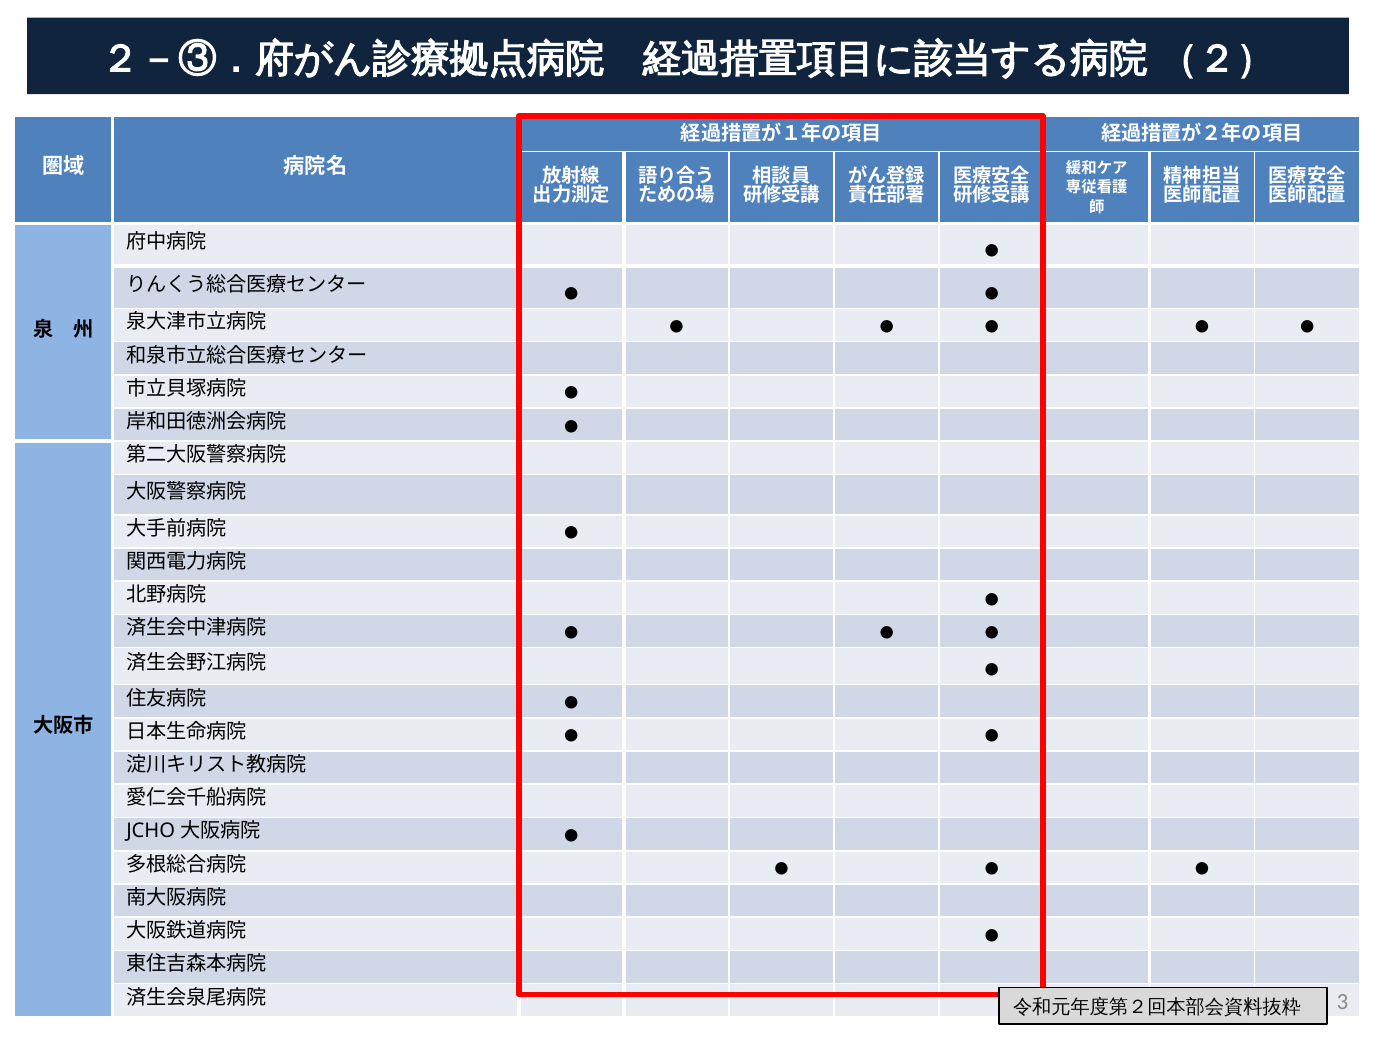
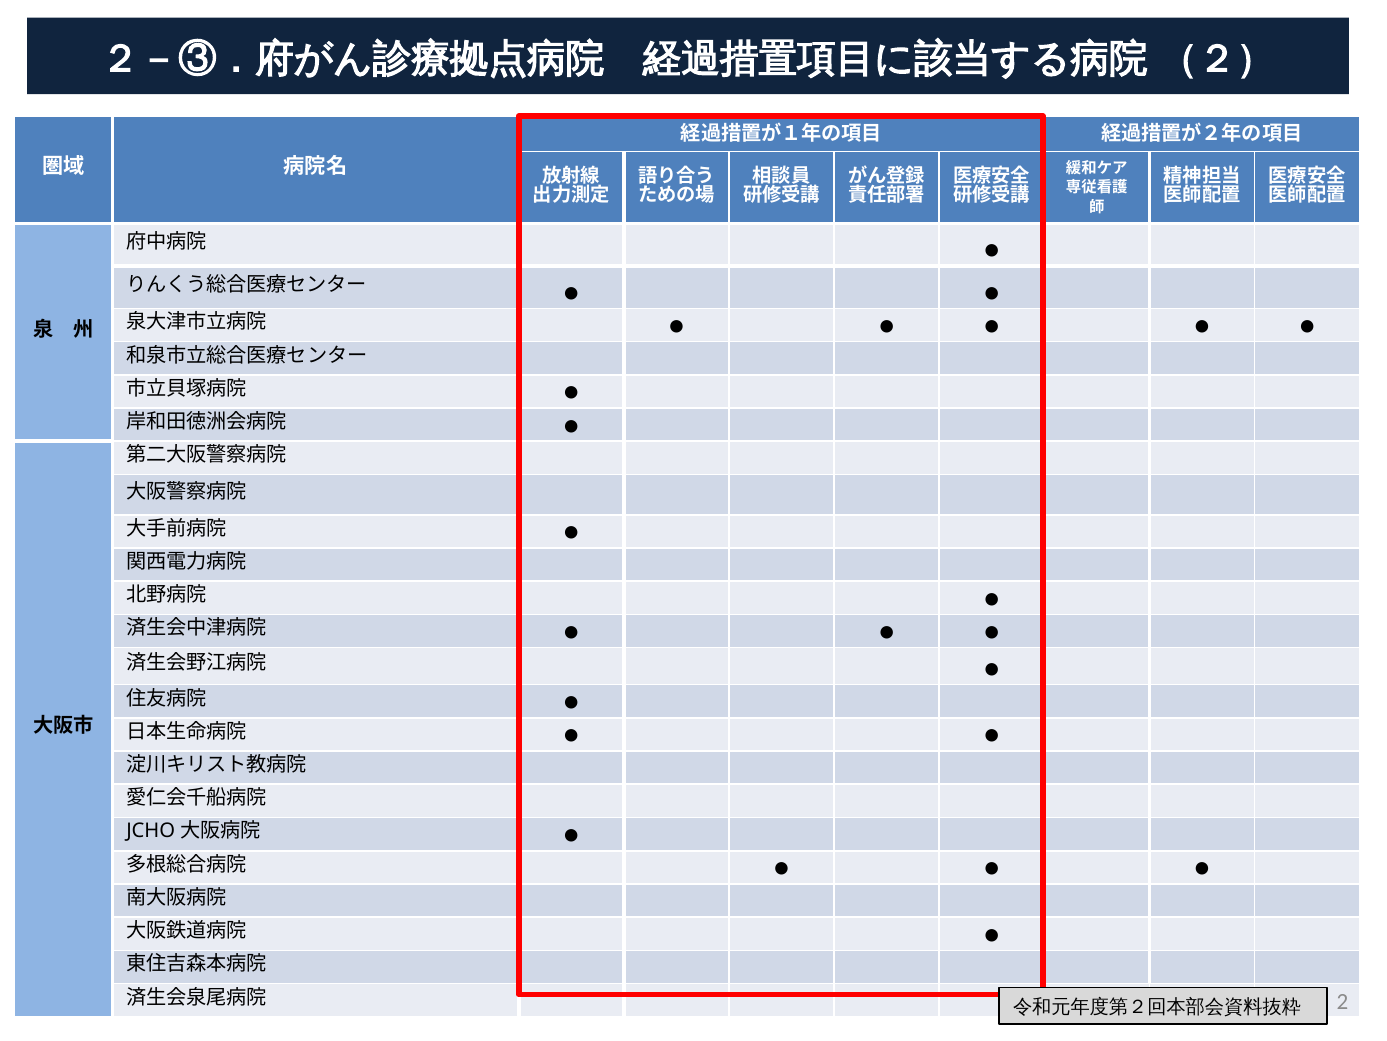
3: 3 -> 2
